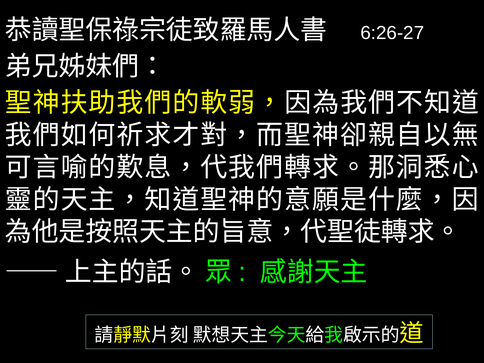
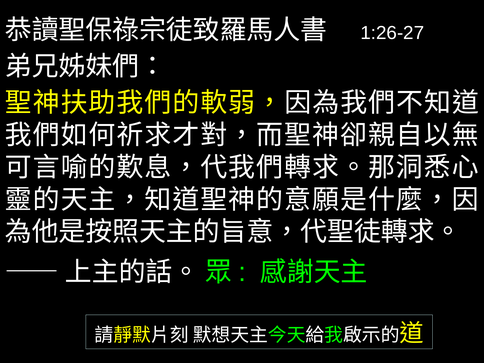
6:26-27: 6:26-27 -> 1:26-27
